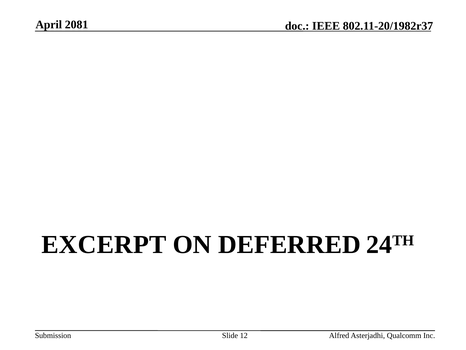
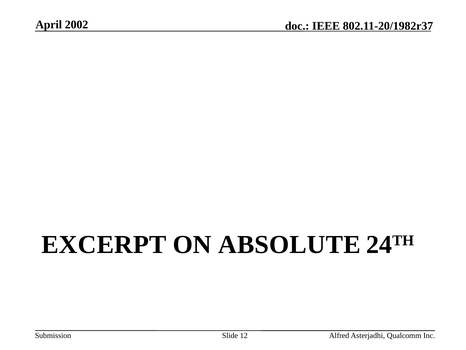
2081: 2081 -> 2002
DEFERRED: DEFERRED -> ABSOLUTE
